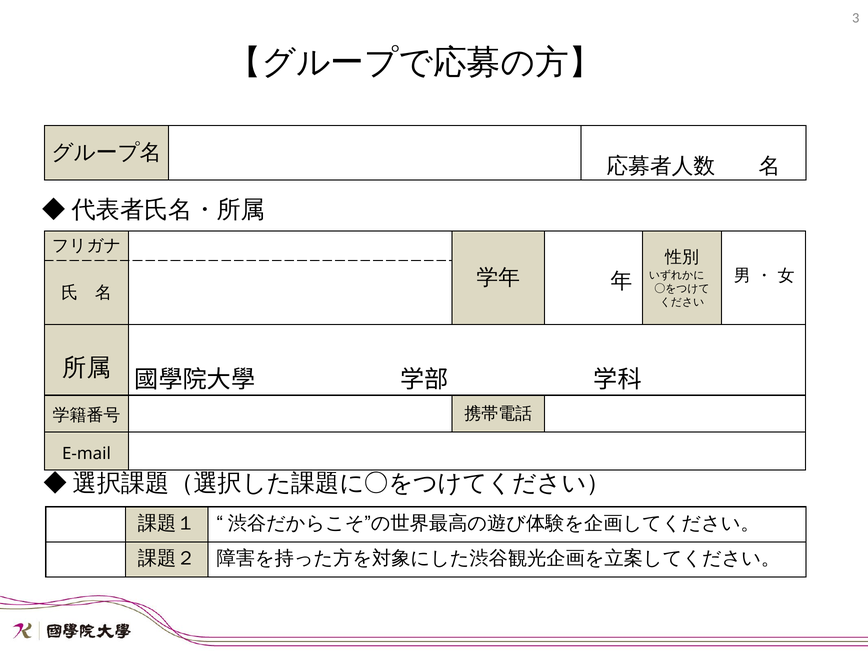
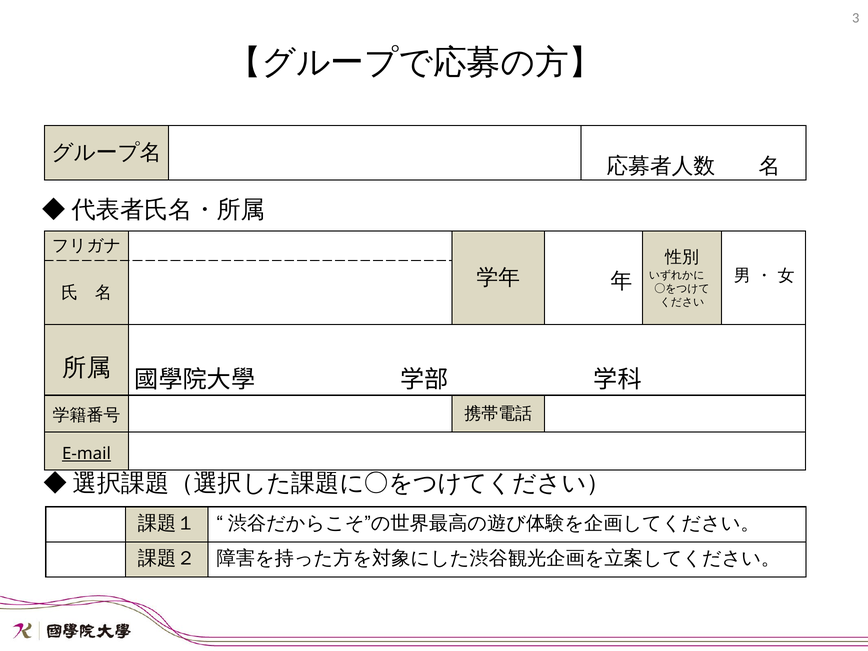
E-mail underline: none -> present
